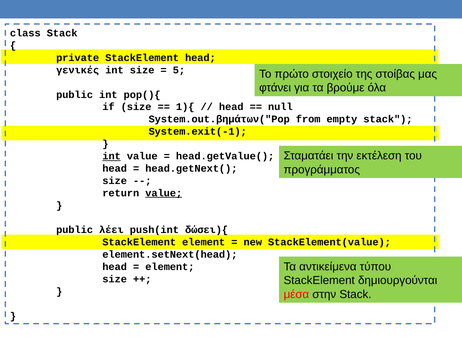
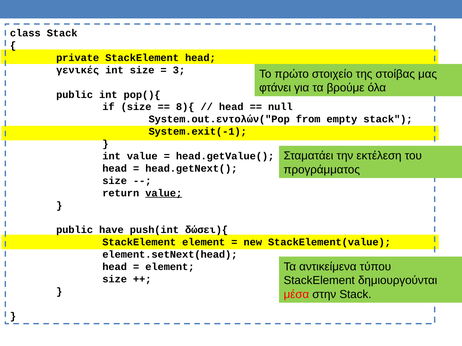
5: 5 -> 3
1){: 1){ -> 8){
System.out.βημάτων("Pop: System.out.βημάτων("Pop -> System.out.εντολών("Pop
int at (112, 156) underline: present -> none
λέει: λέει -> have
